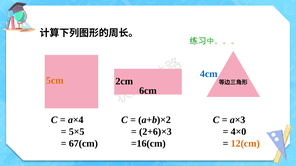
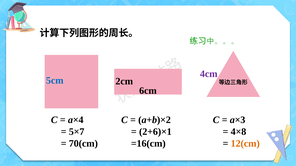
4cm colour: blue -> purple
5cm colour: orange -> blue
2+6)×3: 2+6)×3 -> 2+6)×1
5×5: 5×5 -> 5×7
4×0: 4×0 -> 4×8
67(cm: 67(cm -> 70(cm
